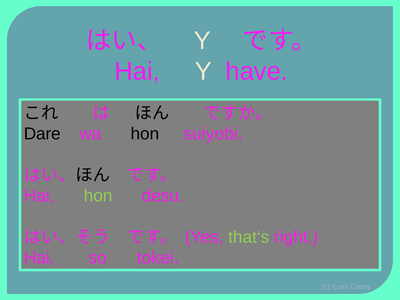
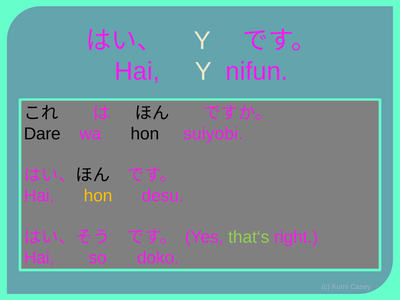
have: have -> nifun
hon at (98, 196) colour: light green -> yellow
tokei: tokei -> doko
